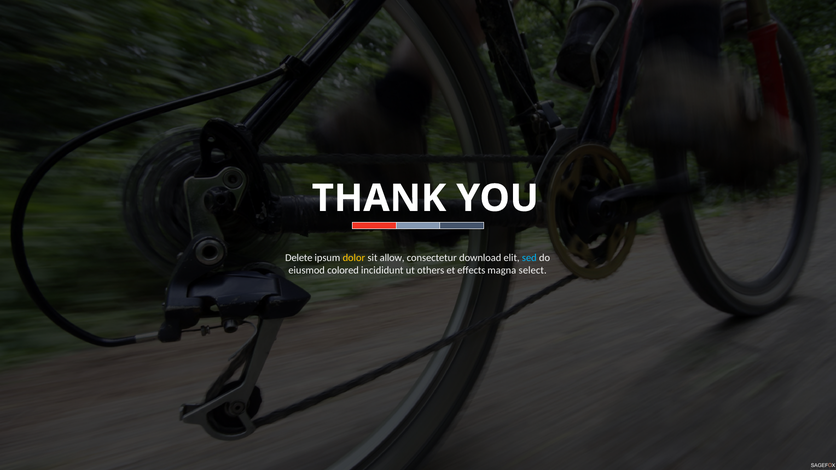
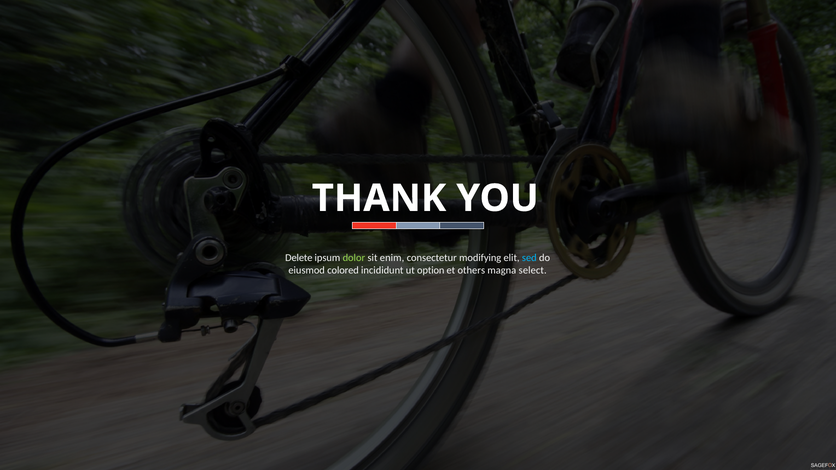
dolor colour: yellow -> light green
allow: allow -> enim
download: download -> modifying
others: others -> option
effects: effects -> others
